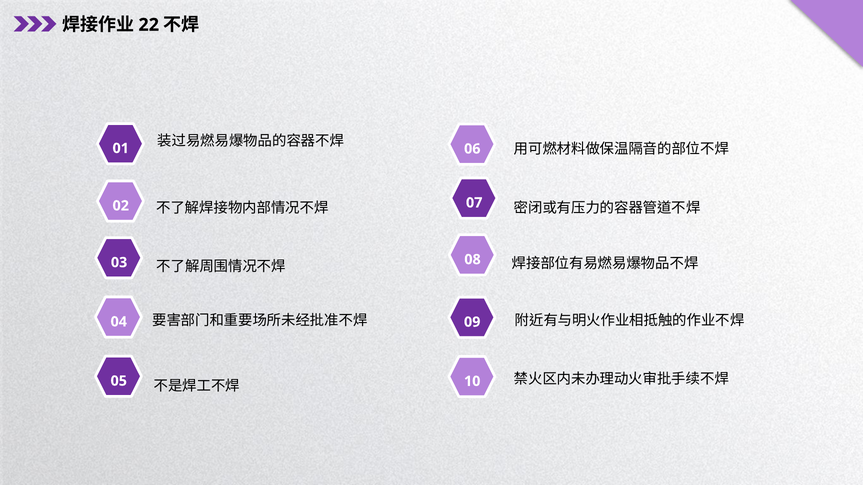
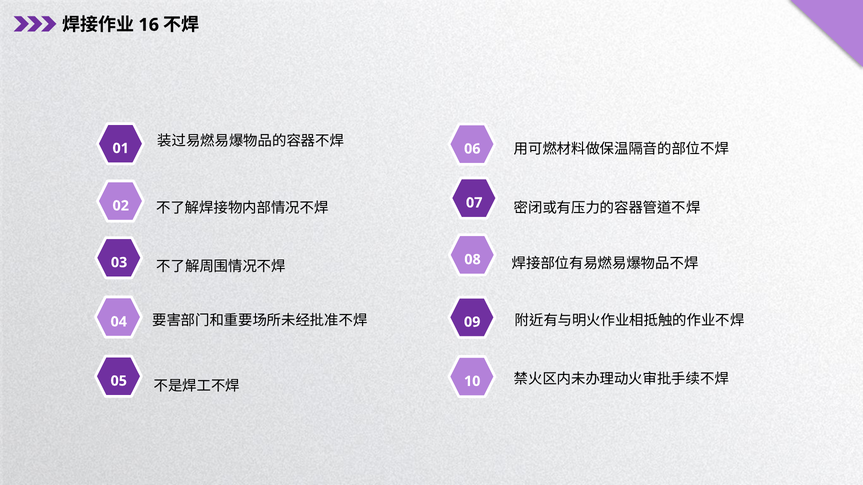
22: 22 -> 16
